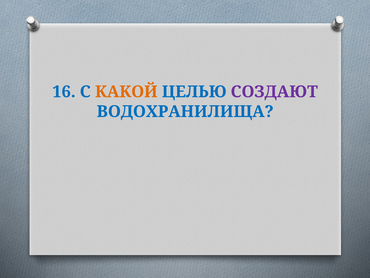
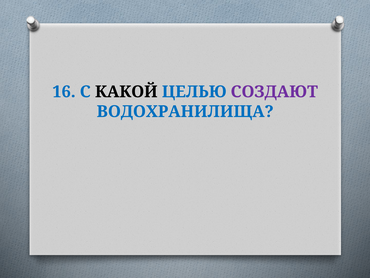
КАКОЙ colour: orange -> black
